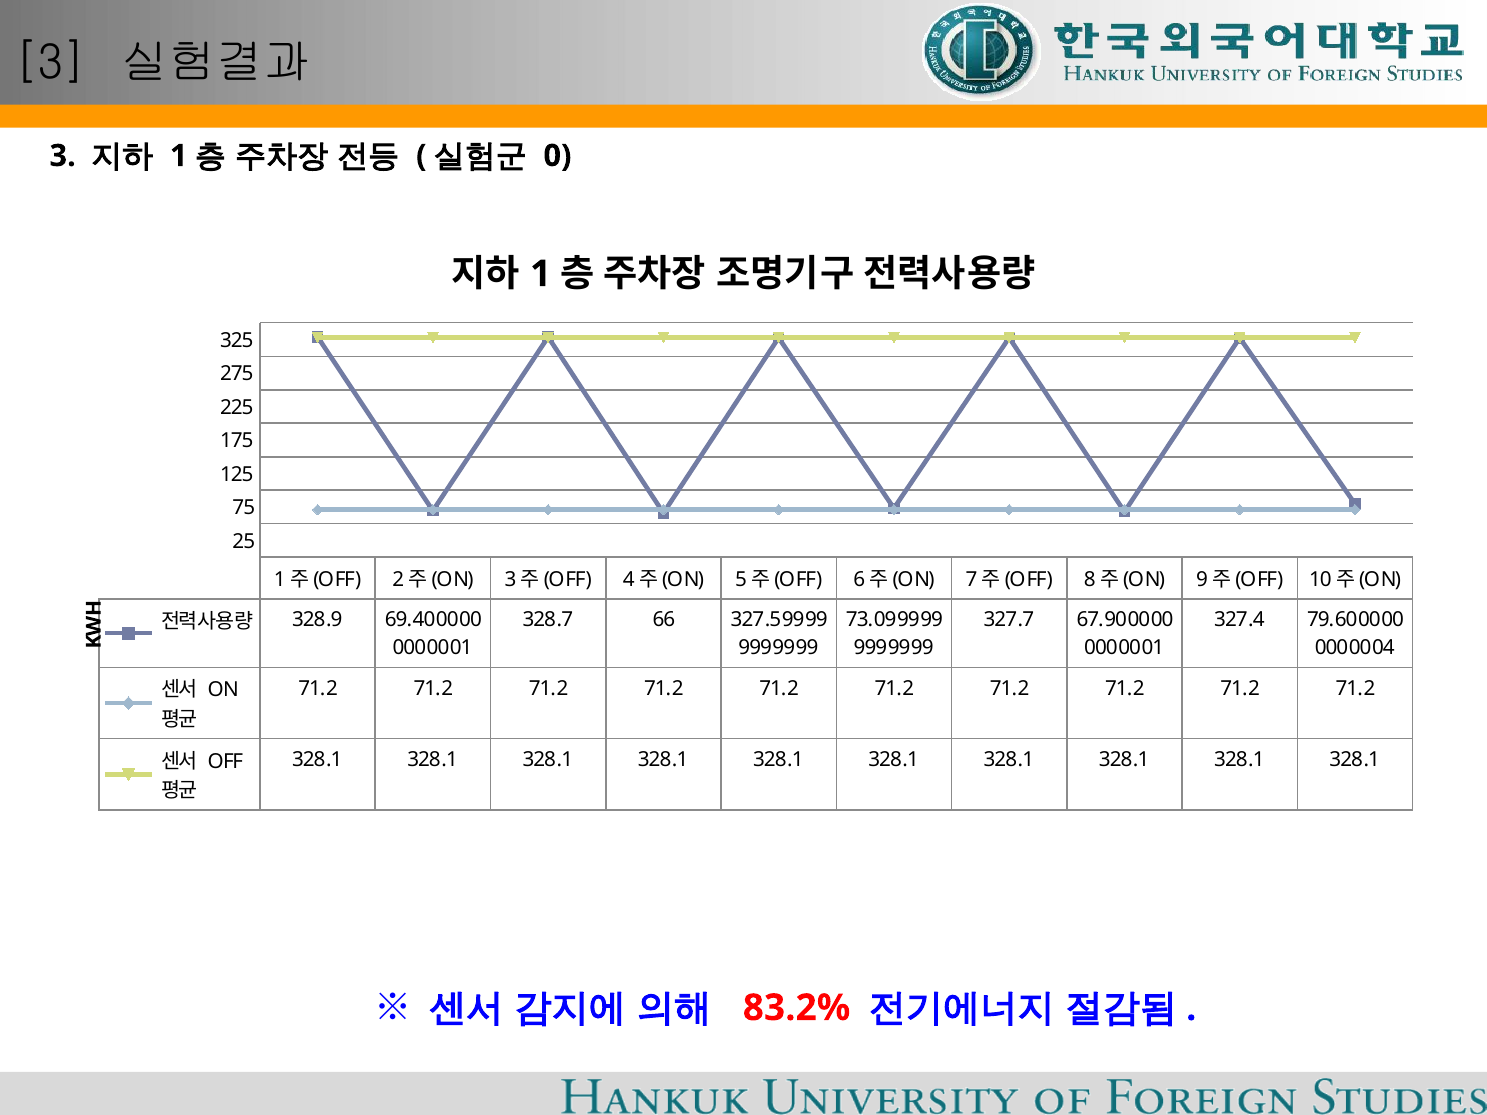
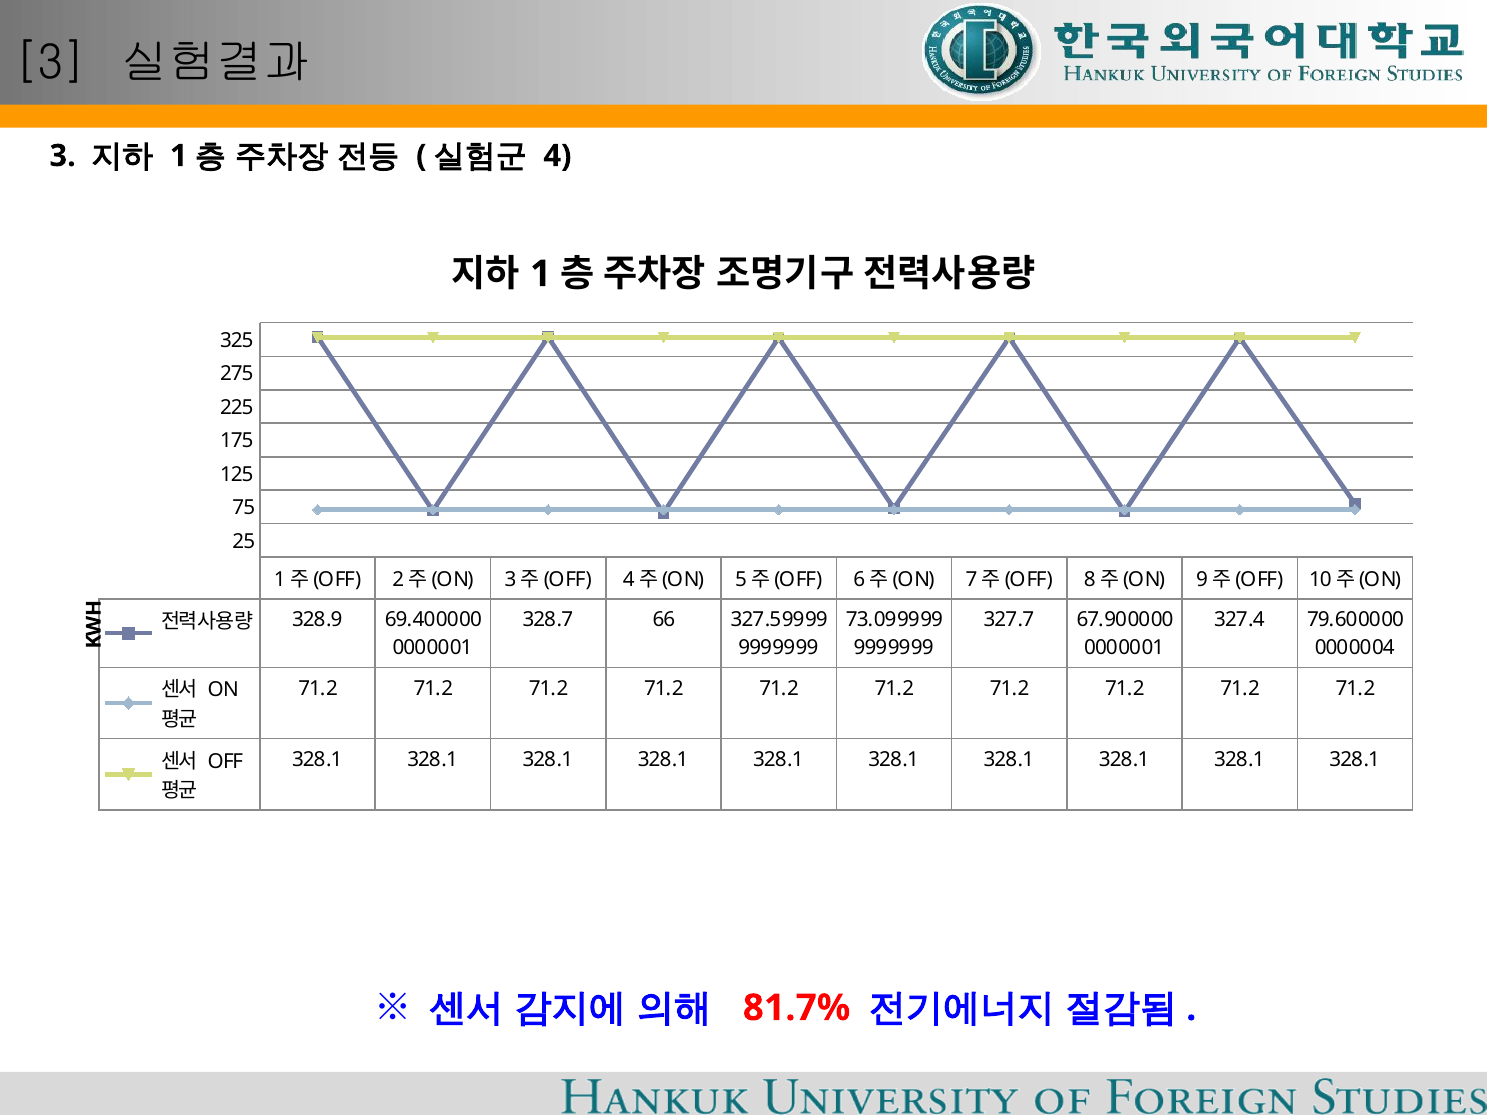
0: 0 -> 4
83.2%: 83.2% -> 81.7%
